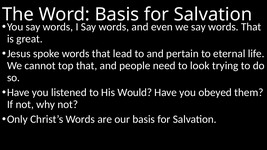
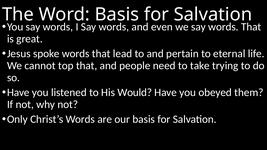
look: look -> take
